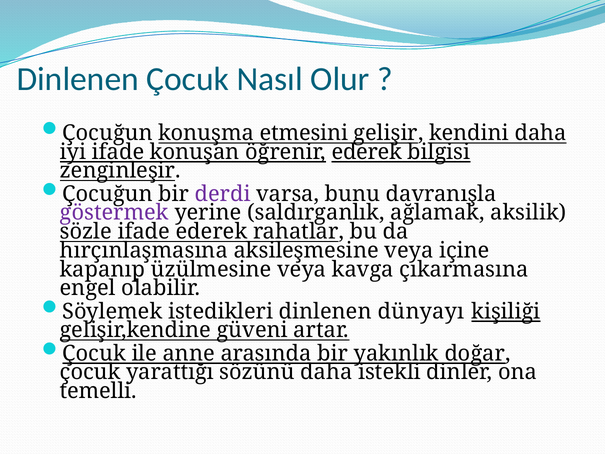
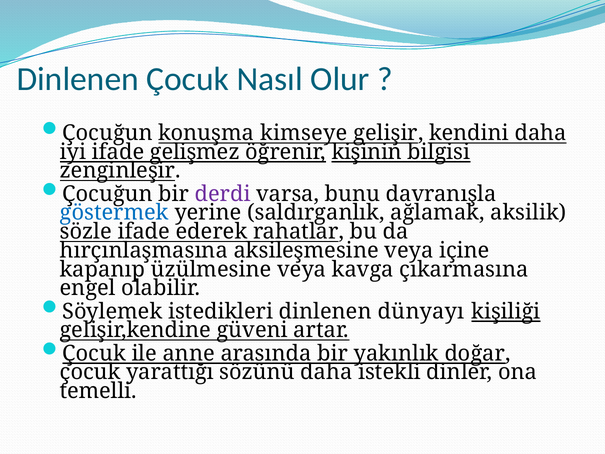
etmesini: etmesini -> kimseye
konuşan: konuşan -> gelişmez
öğrenir ederek: ederek -> kişinin
göstermek colour: purple -> blue
